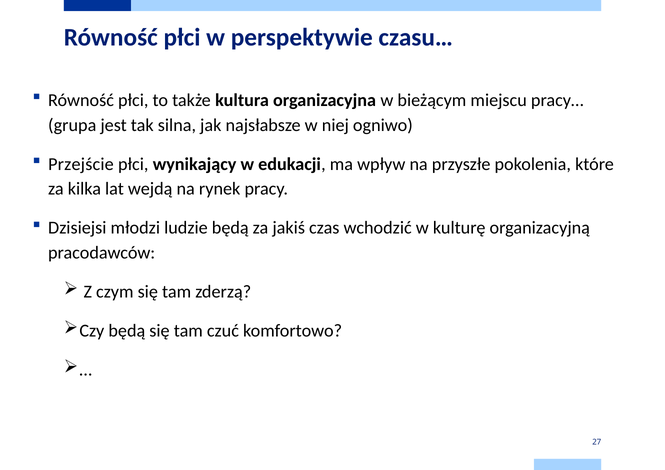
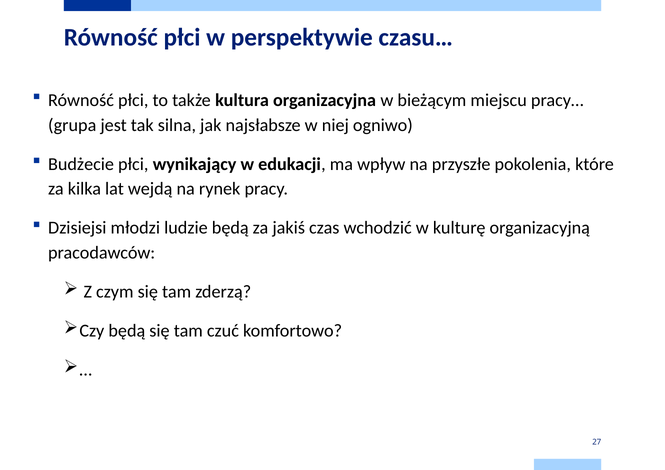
Przejście: Przejście -> Budżecie
